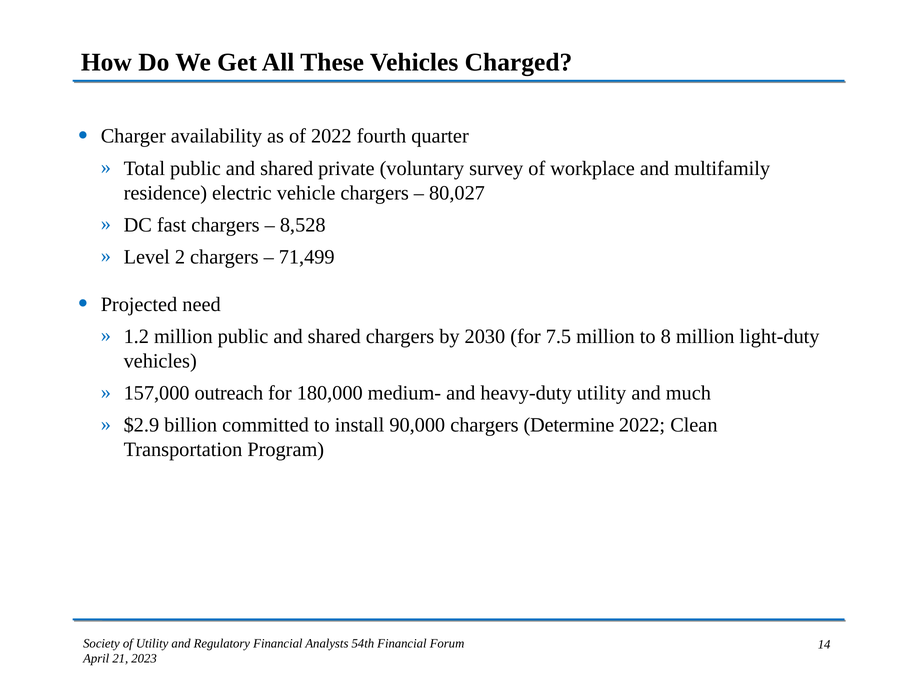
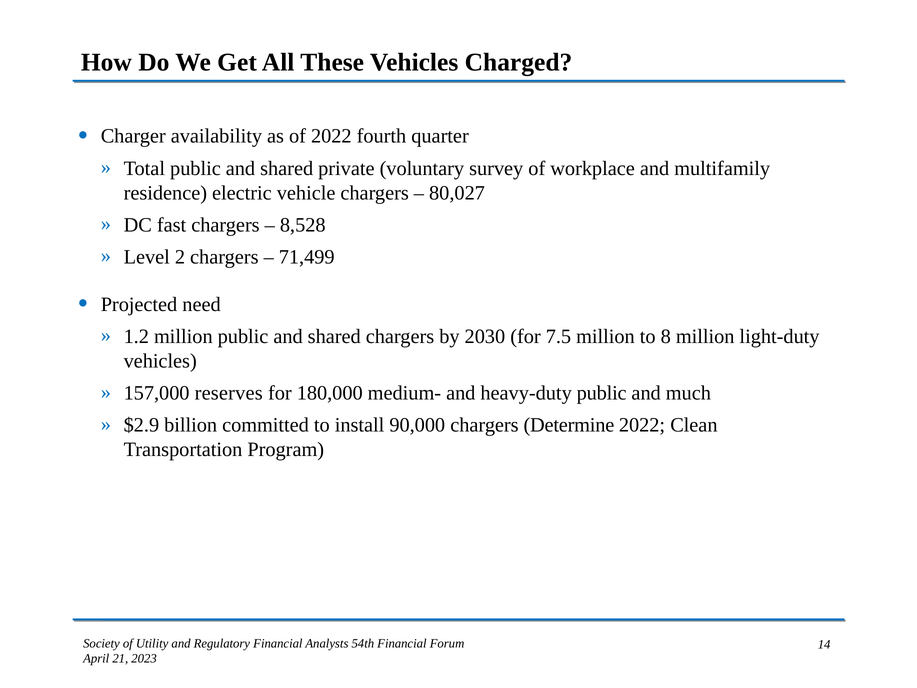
outreach: outreach -> reserves
heavy-duty utility: utility -> public
